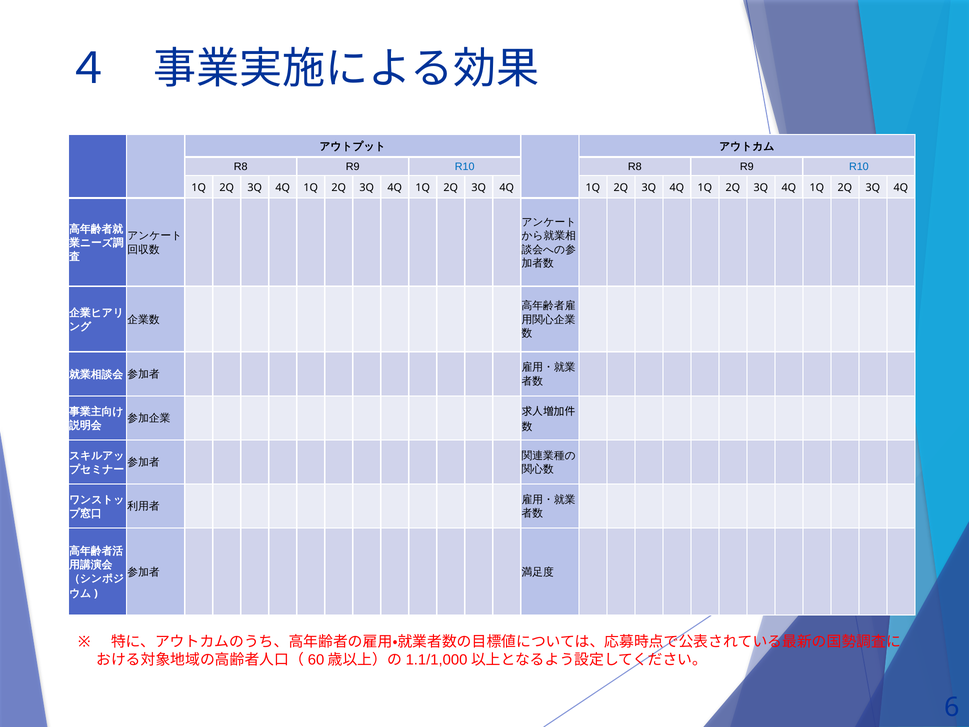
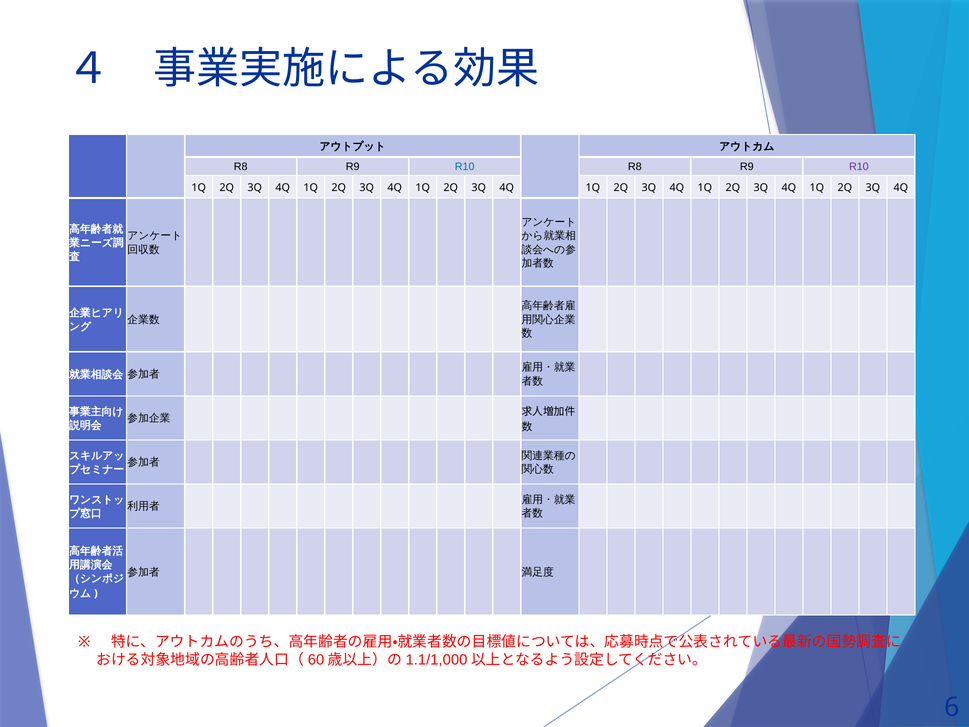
R10 at (859, 167) colour: blue -> purple
